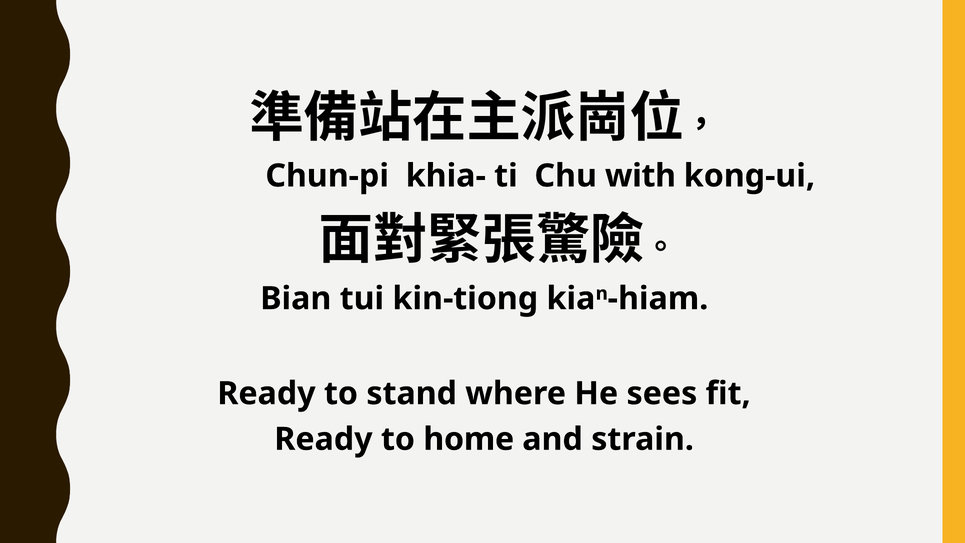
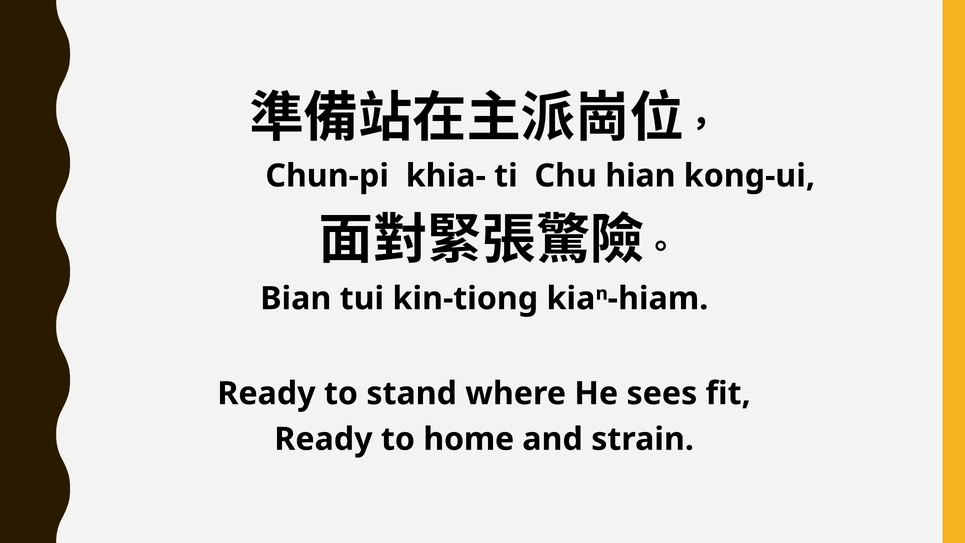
with: with -> hian
